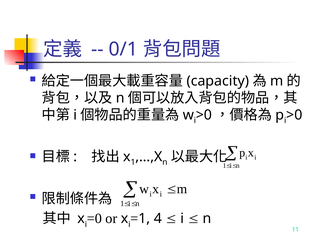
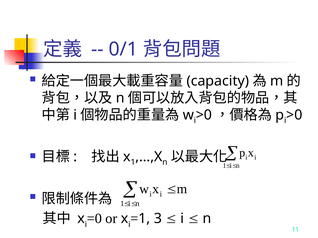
4: 4 -> 3
